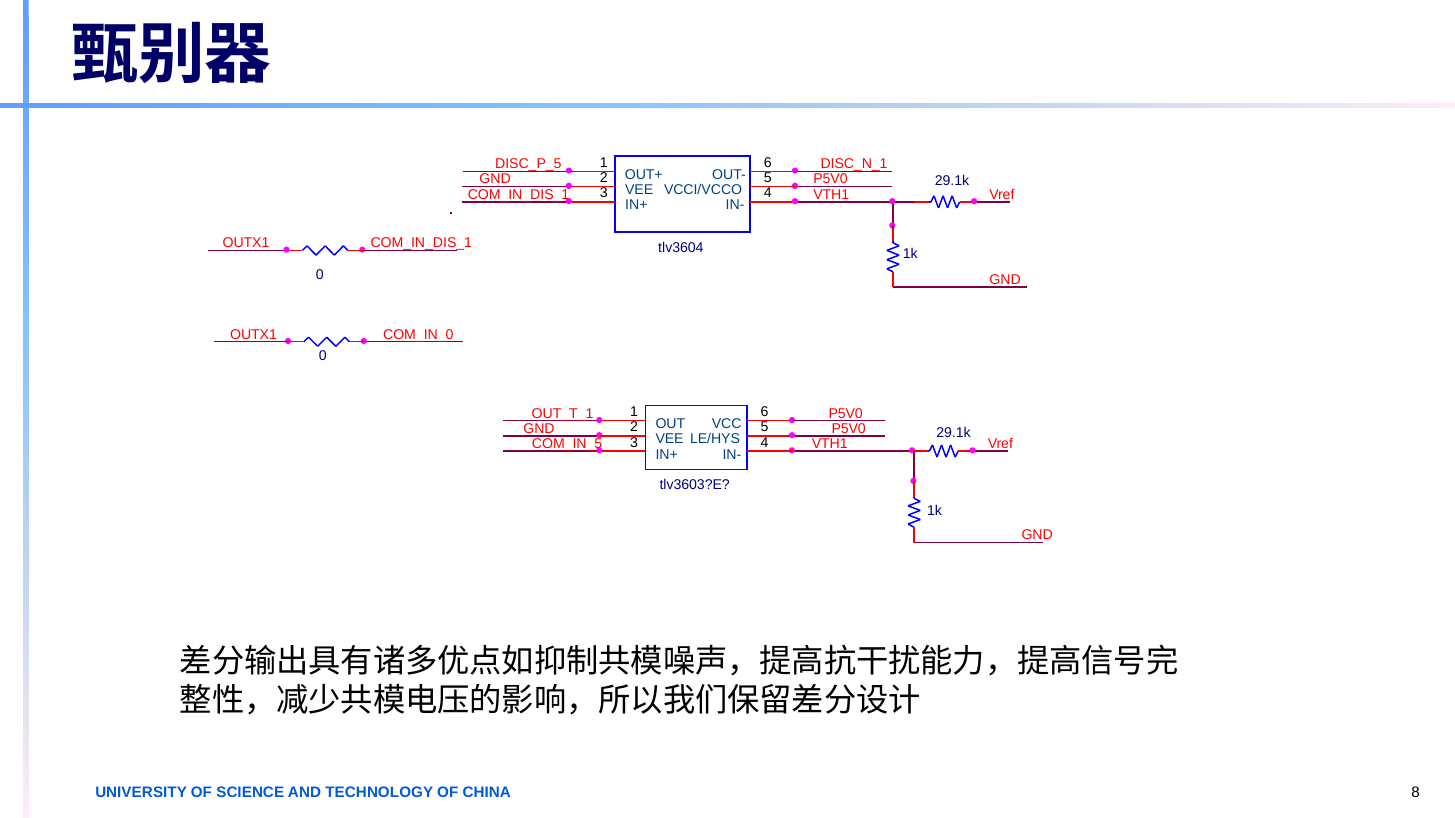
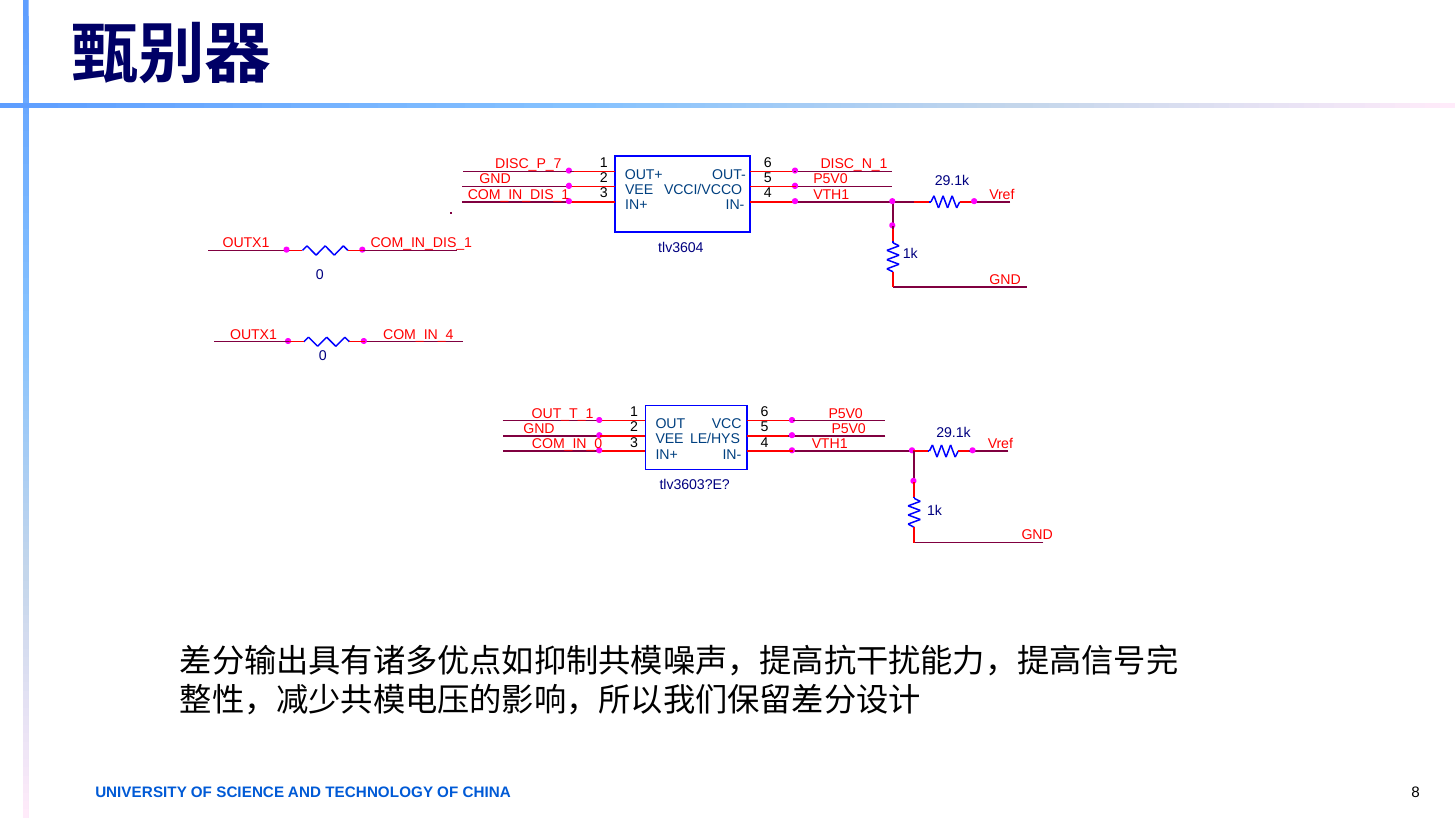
DISC_P_5: DISC_P_5 -> DISC_P_7
COM_IN_0: COM_IN_0 -> COM_IN_4
COM_IN_5: COM_IN_5 -> COM_IN_0
